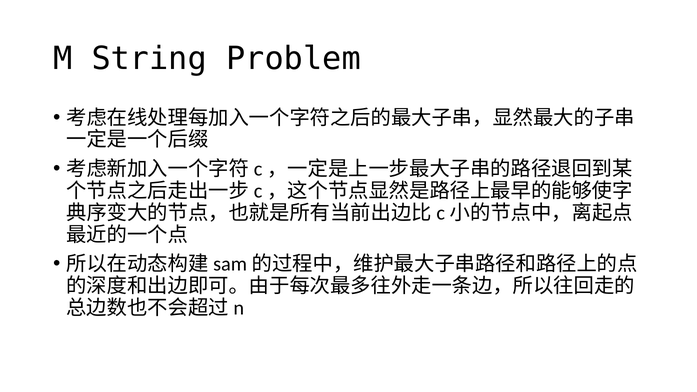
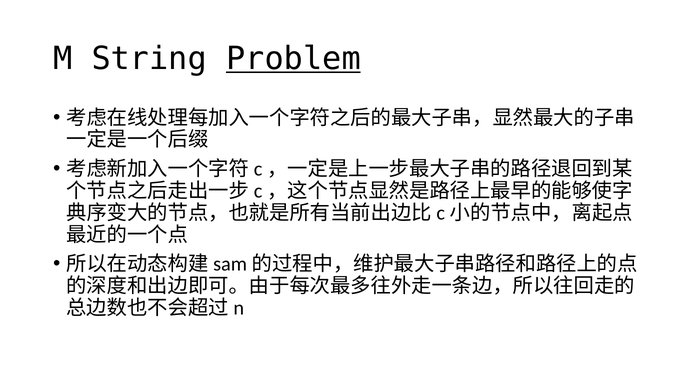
Problem underline: none -> present
